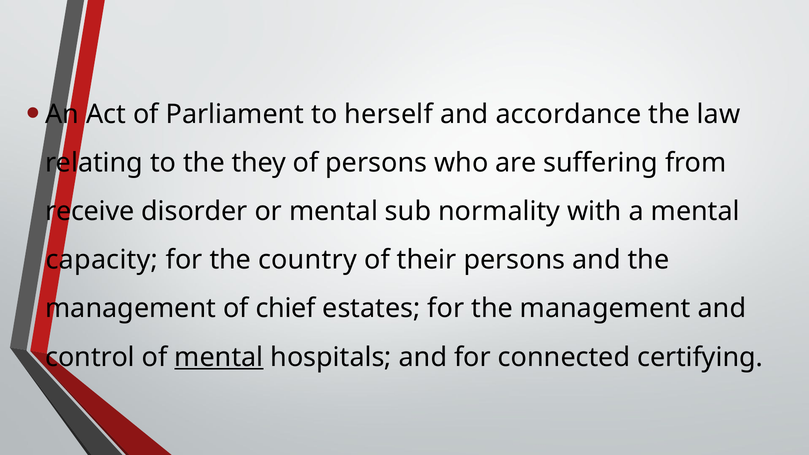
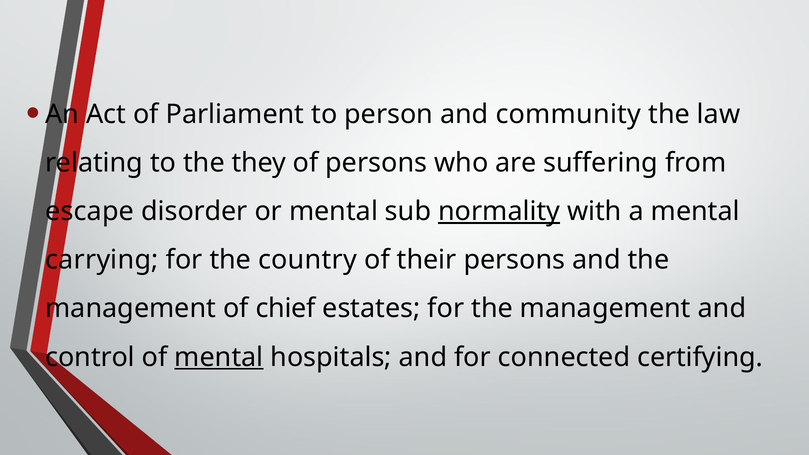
herself: herself -> person
accordance: accordance -> community
receive: receive -> escape
normality underline: none -> present
capacity: capacity -> carrying
